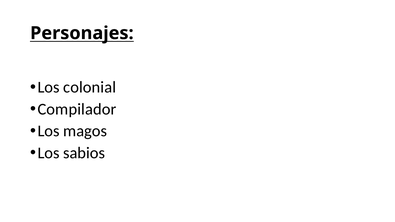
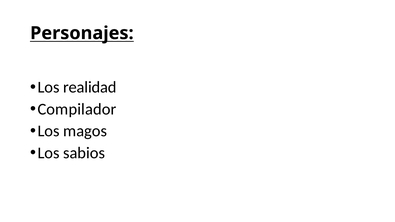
colonial: colonial -> realidad
